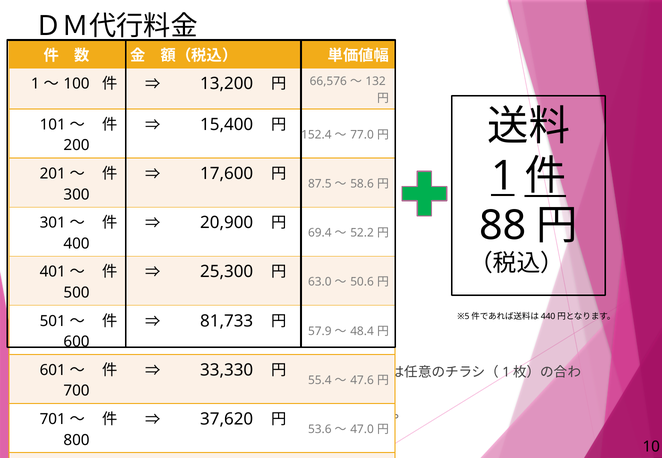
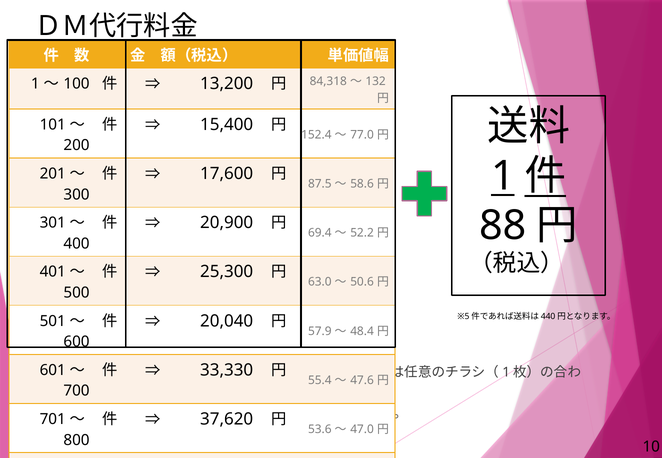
66,576: 66,576 -> 84,318
81,733: 81,733 -> 20,040
